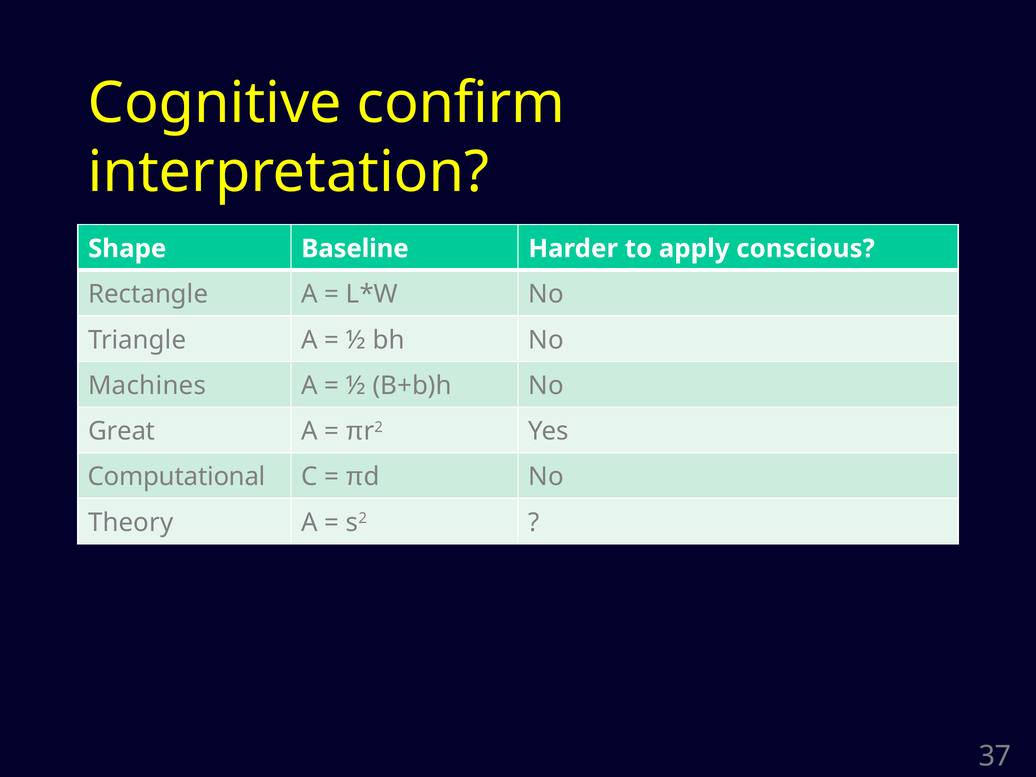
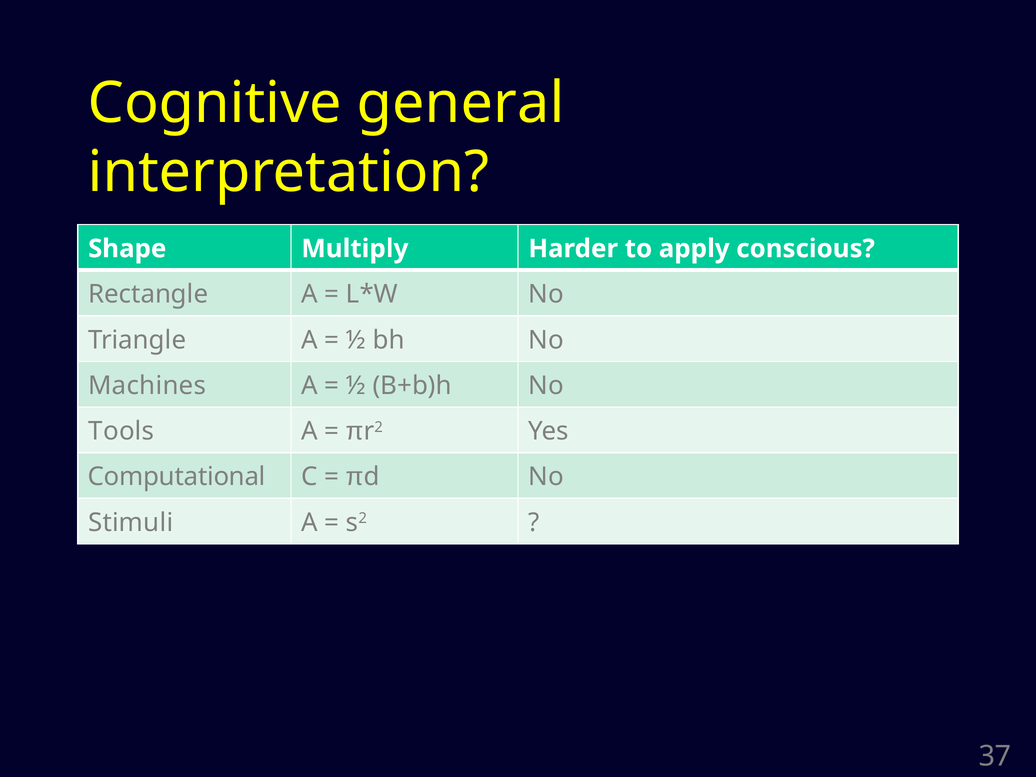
confirm: confirm -> general
Baseline: Baseline -> Multiply
Great: Great -> Tools
Theory: Theory -> Stimuli
